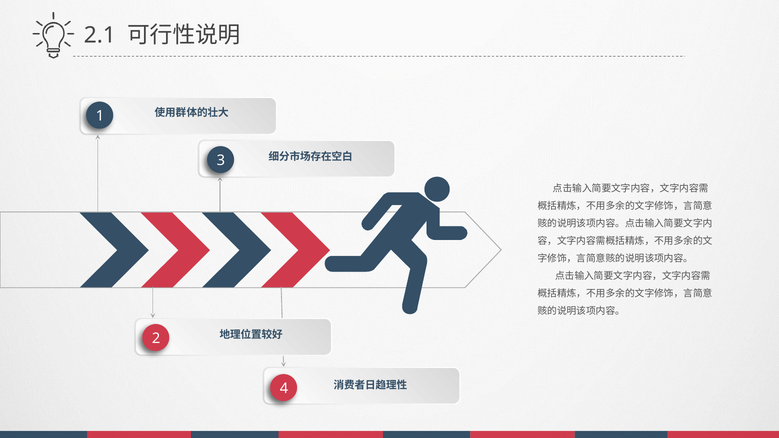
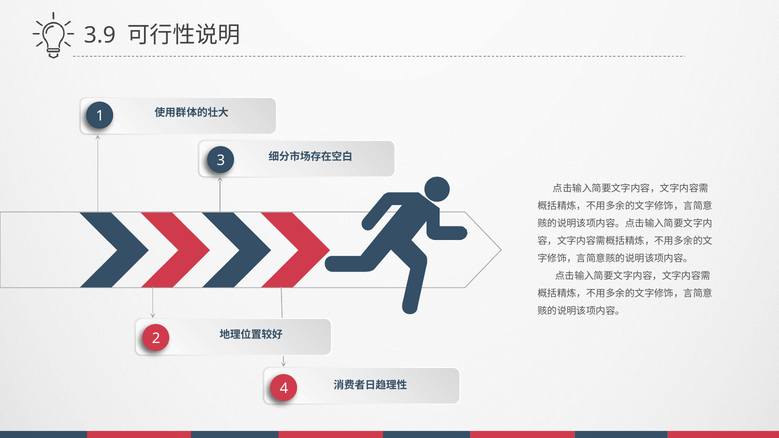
2.1: 2.1 -> 3.9
